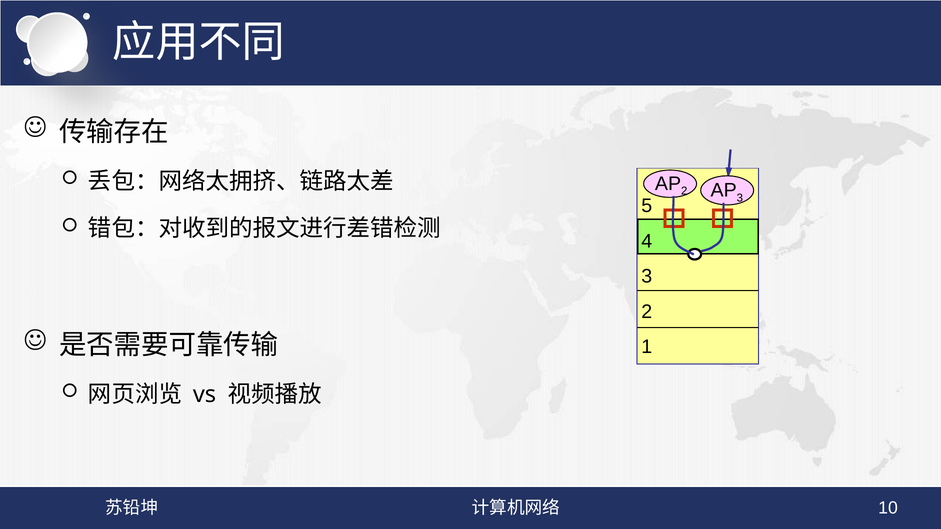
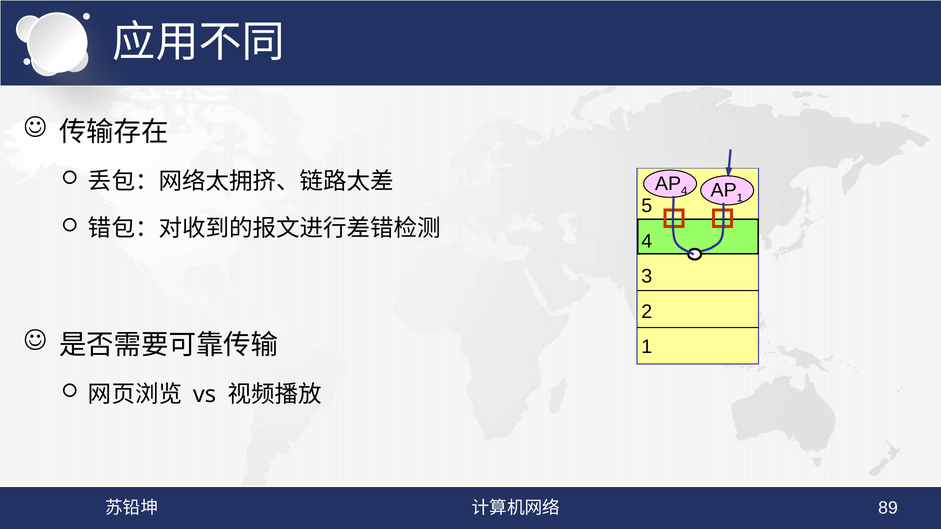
2 at (684, 191): 2 -> 4
3 at (740, 198): 3 -> 1
10: 10 -> 89
